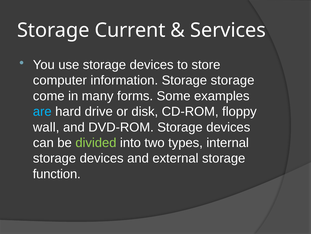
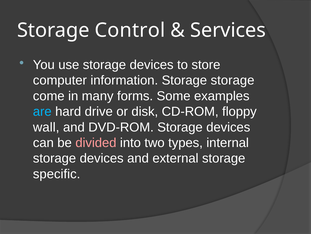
Current: Current -> Control
divided colour: light green -> pink
function: function -> specific
